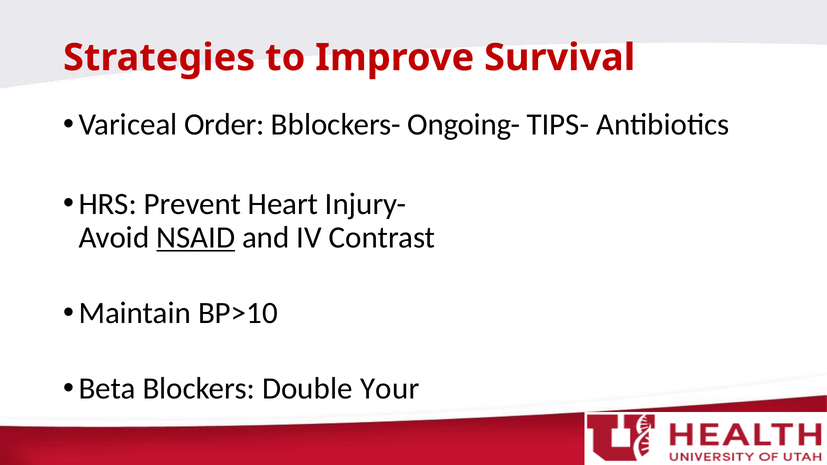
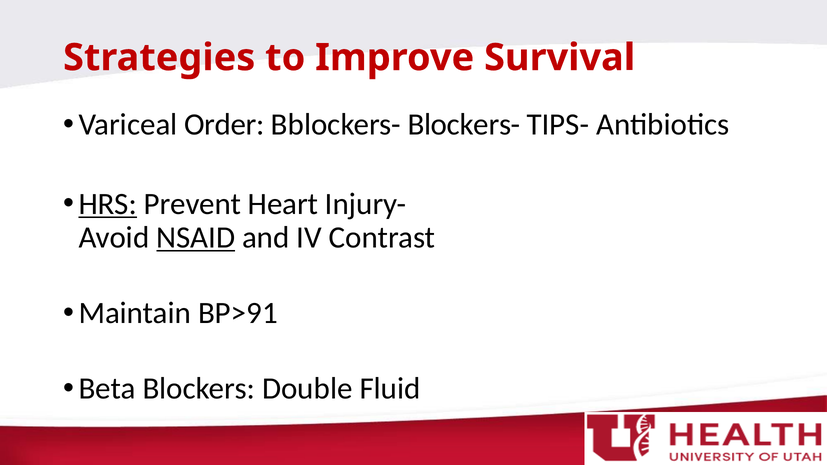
Ongoing-: Ongoing- -> Blockers-
HRS underline: none -> present
BP>10: BP>10 -> BP>91
Your: Your -> Fluid
